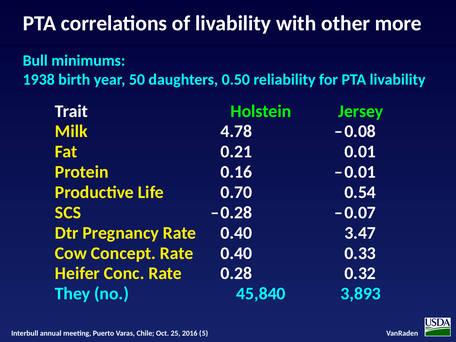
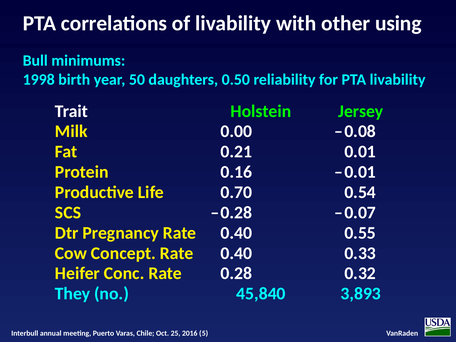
more: more -> using
1938: 1938 -> 1998
4.78: 4.78 -> 0.00
3.47: 3.47 -> 0.55
